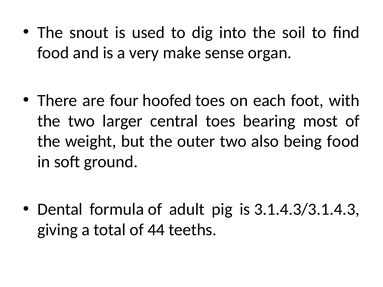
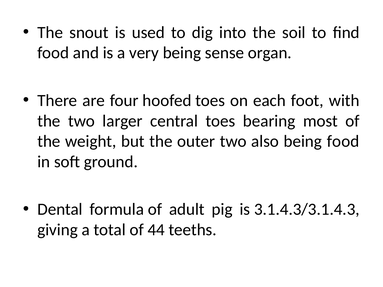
very make: make -> being
